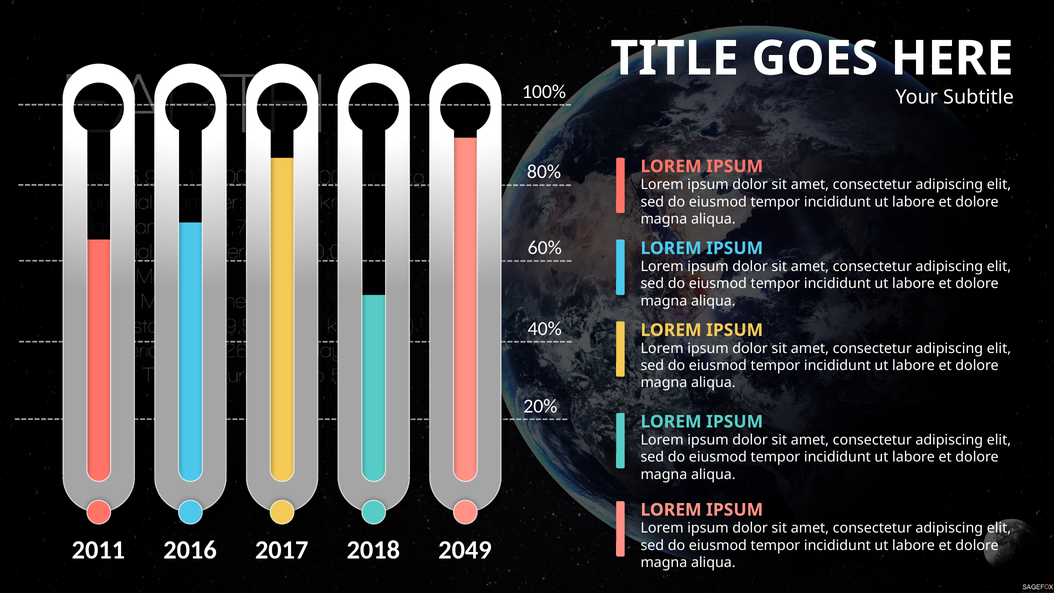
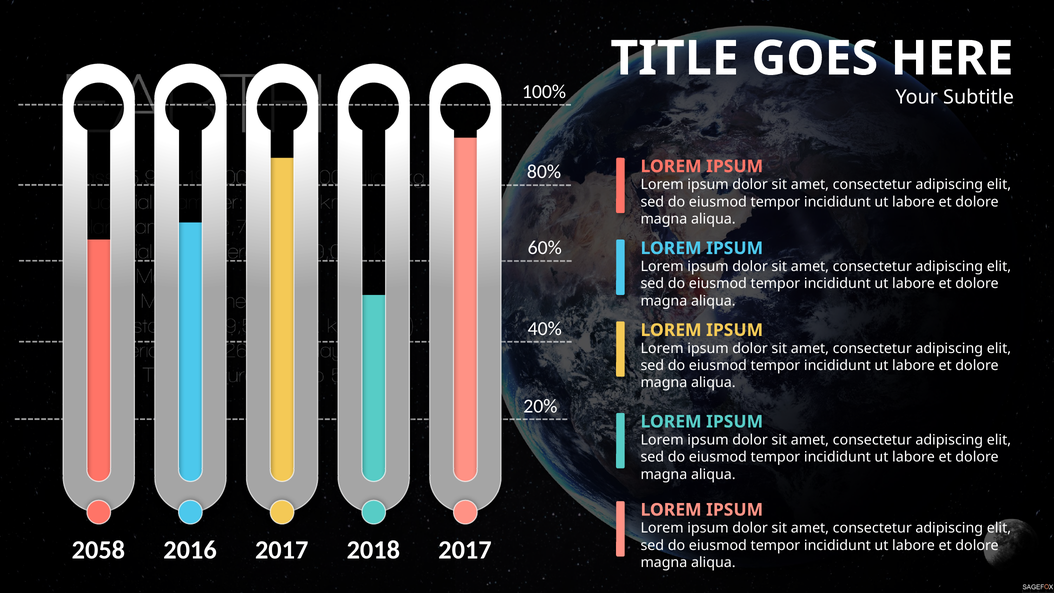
2011: 2011 -> 2058
2018 2049: 2049 -> 2017
